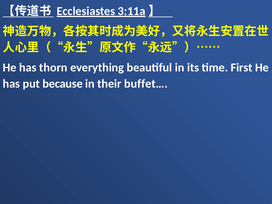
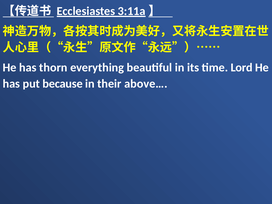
First: First -> Lord
buffet…: buffet… -> above…
